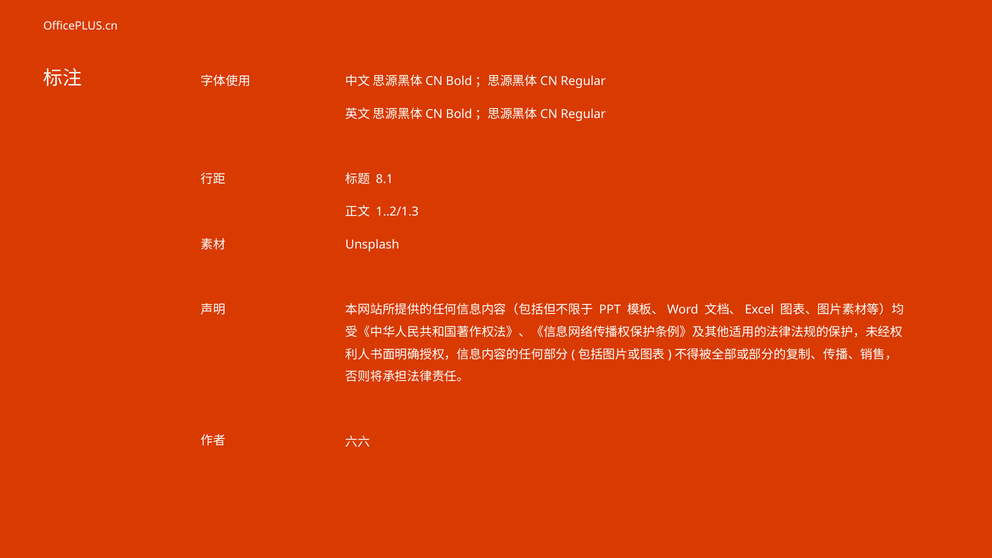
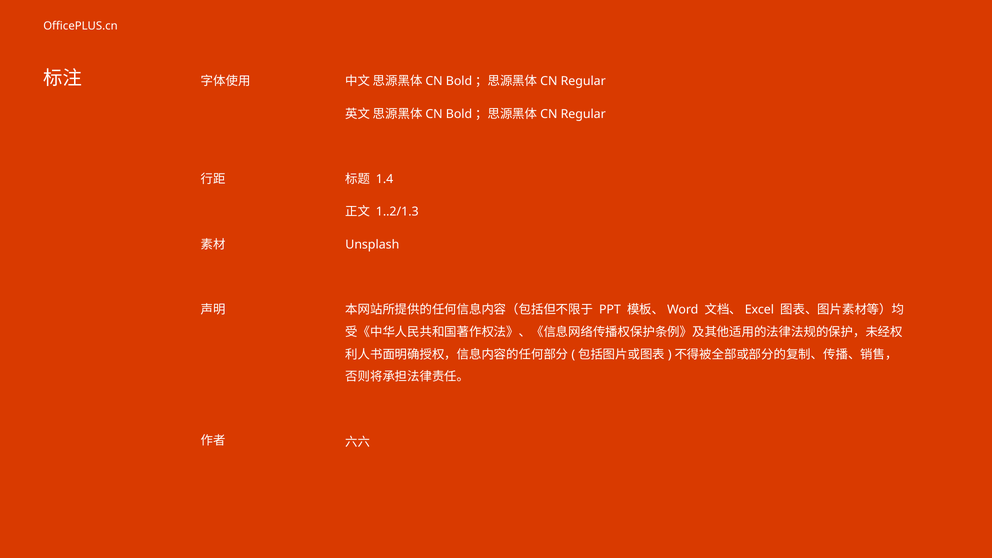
8.1: 8.1 -> 1.4
